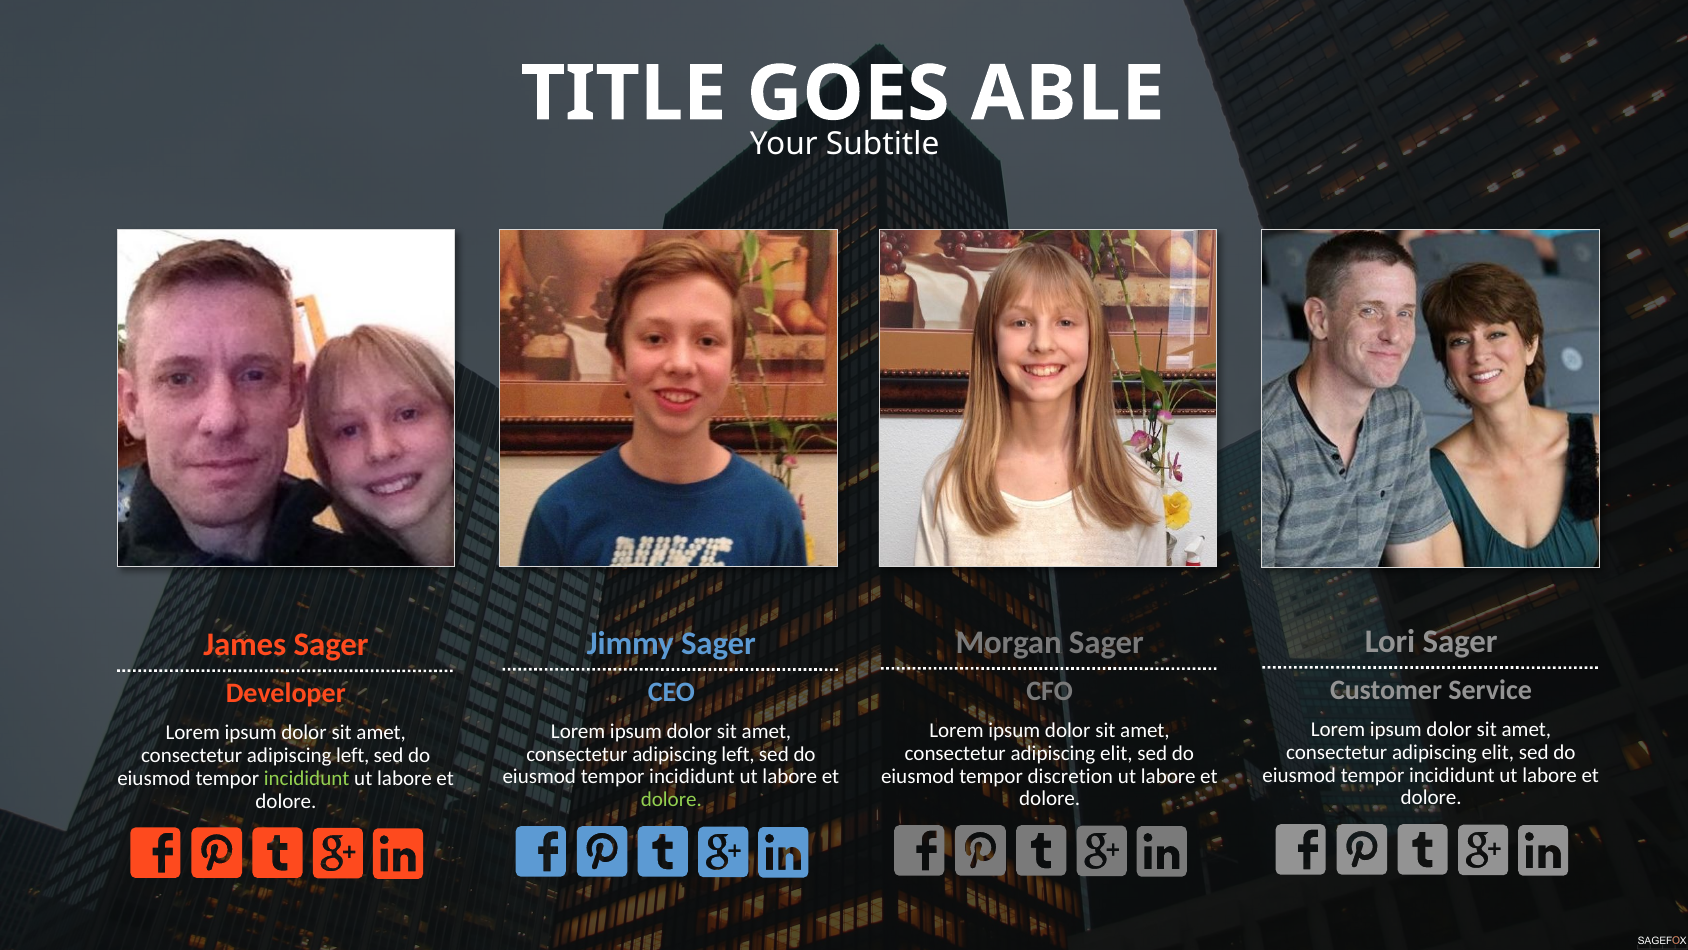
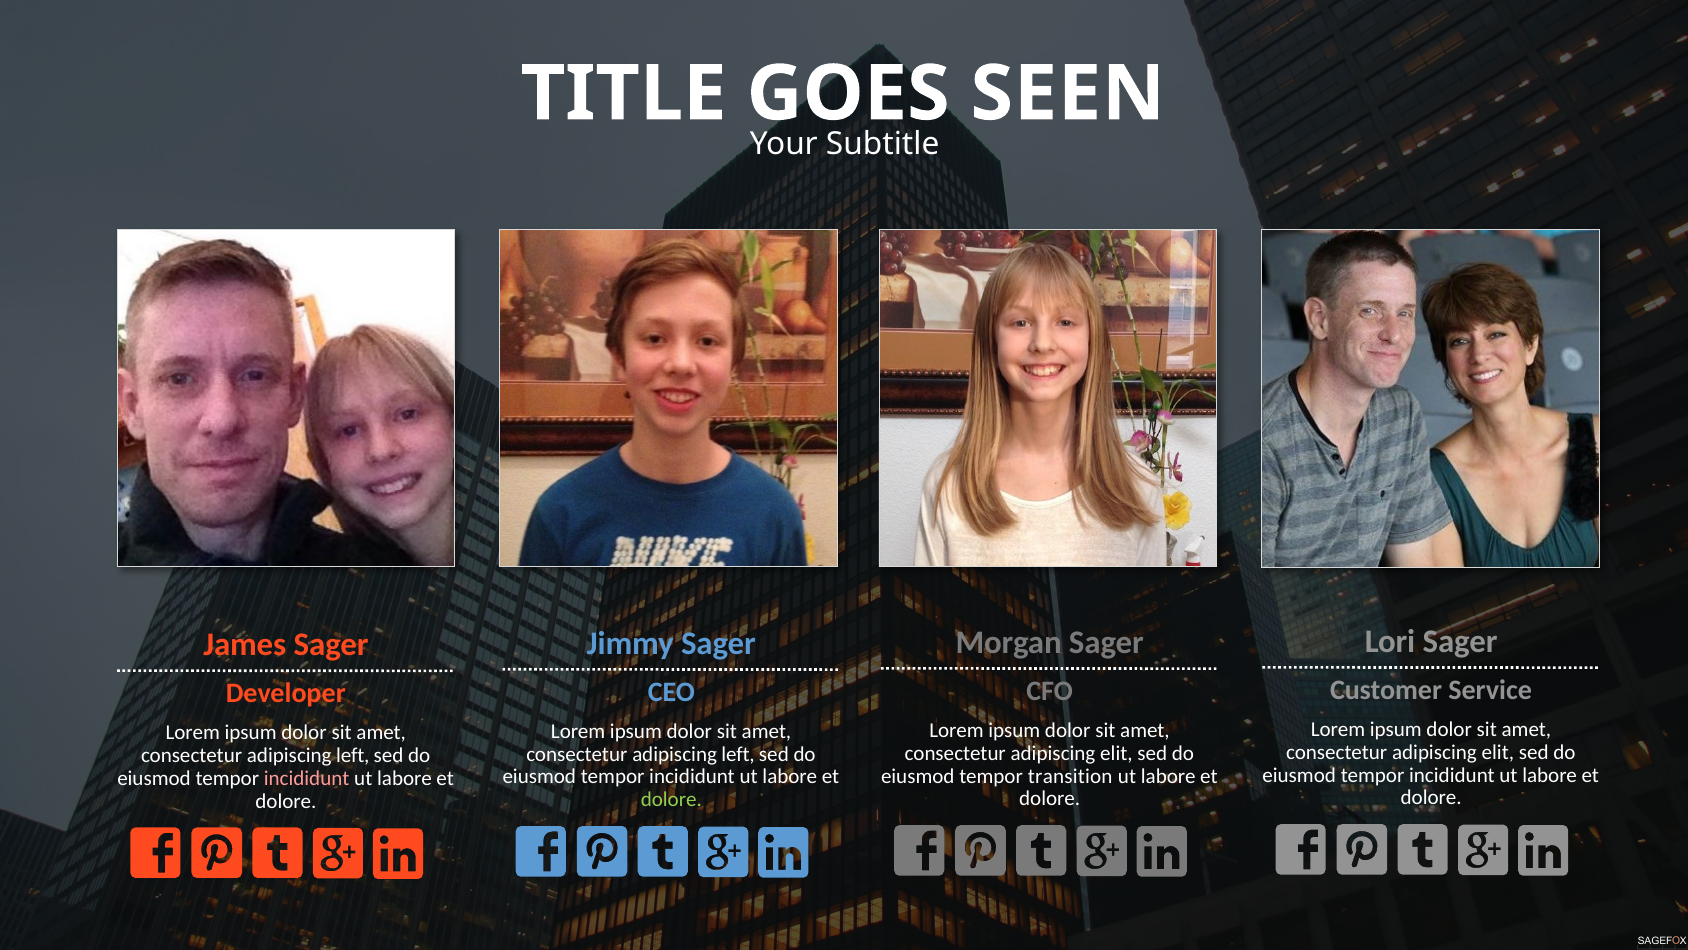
ABLE: ABLE -> SEEN
discretion: discretion -> transition
incididunt at (307, 778) colour: light green -> pink
